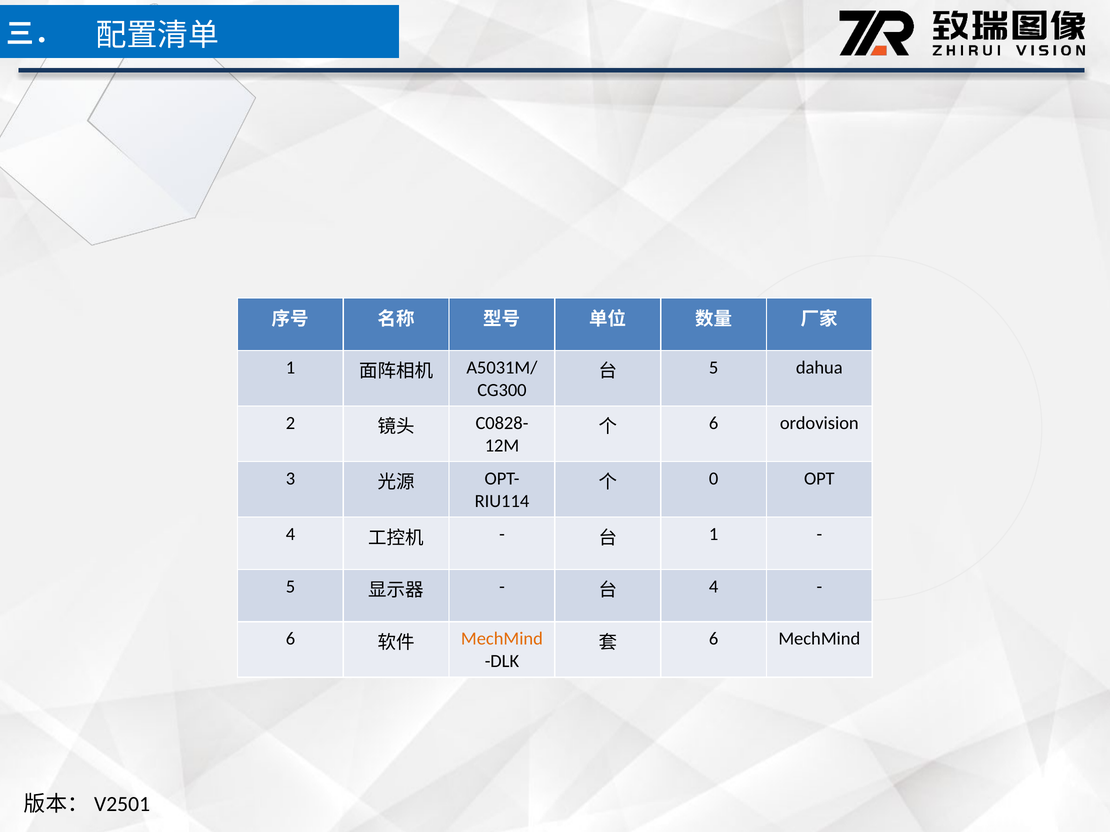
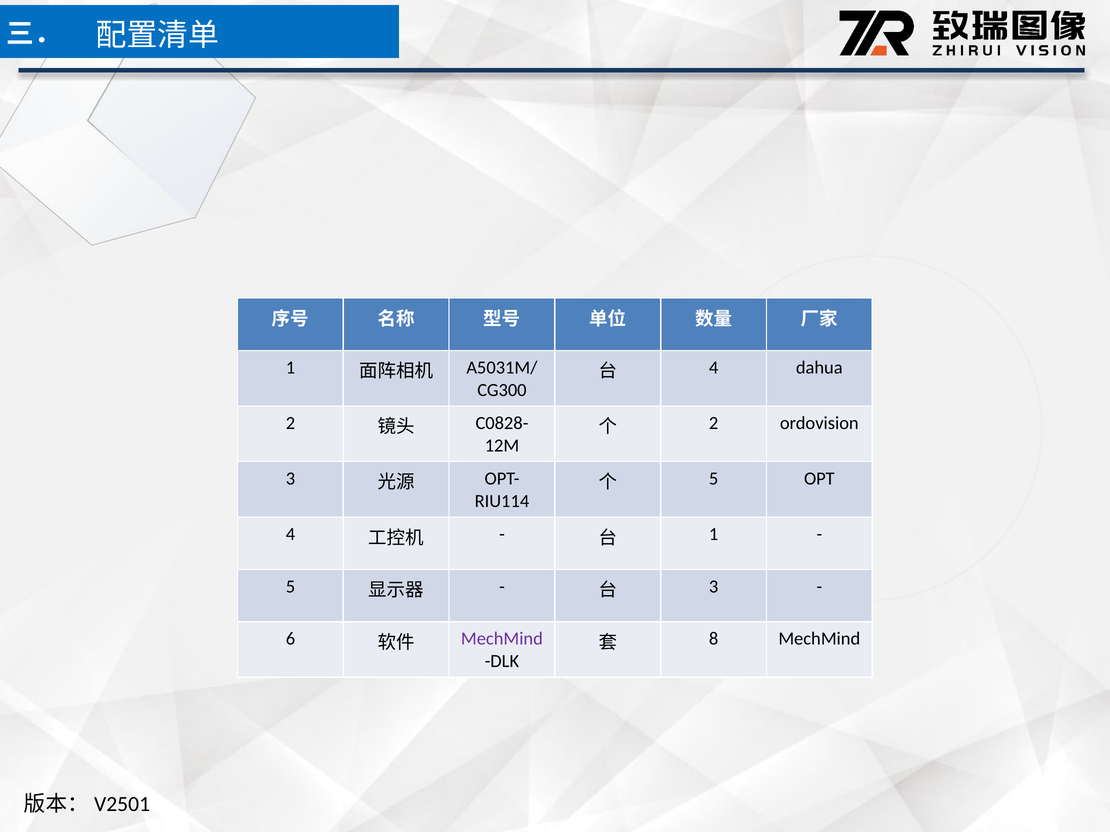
5 at (714, 368): 5 -> 4
6 at (714, 423): 6 -> 2
0 at (714, 479): 0 -> 5
4 at (714, 587): 4 -> 3
MechMind at (502, 639) colour: orange -> purple
6 at (714, 639): 6 -> 8
